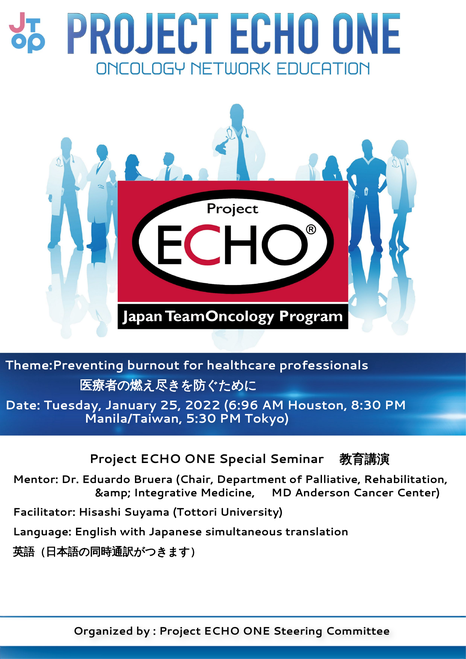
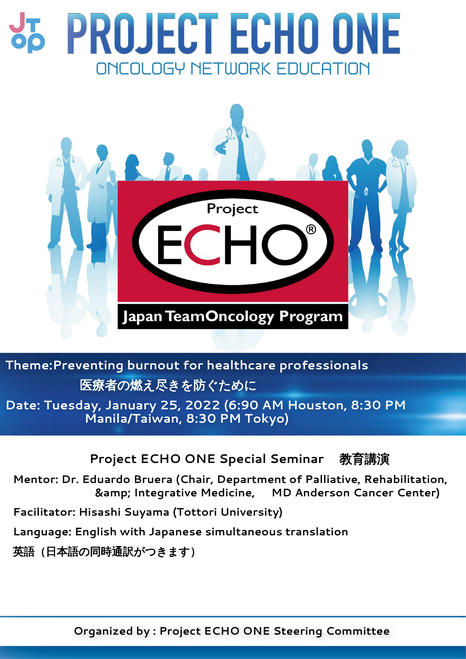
6:96: 6:96 -> 6:90
Manila/Taiwan 5:30: 5:30 -> 8:30
